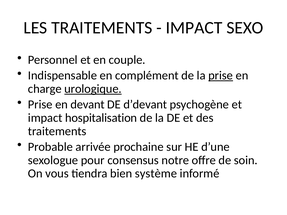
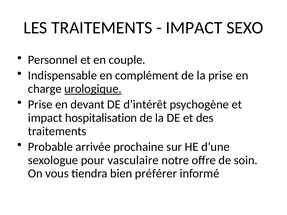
prise at (221, 76) underline: present -> none
d’devant: d’devant -> d’intérêt
consensus: consensus -> vasculaire
système: système -> préférer
